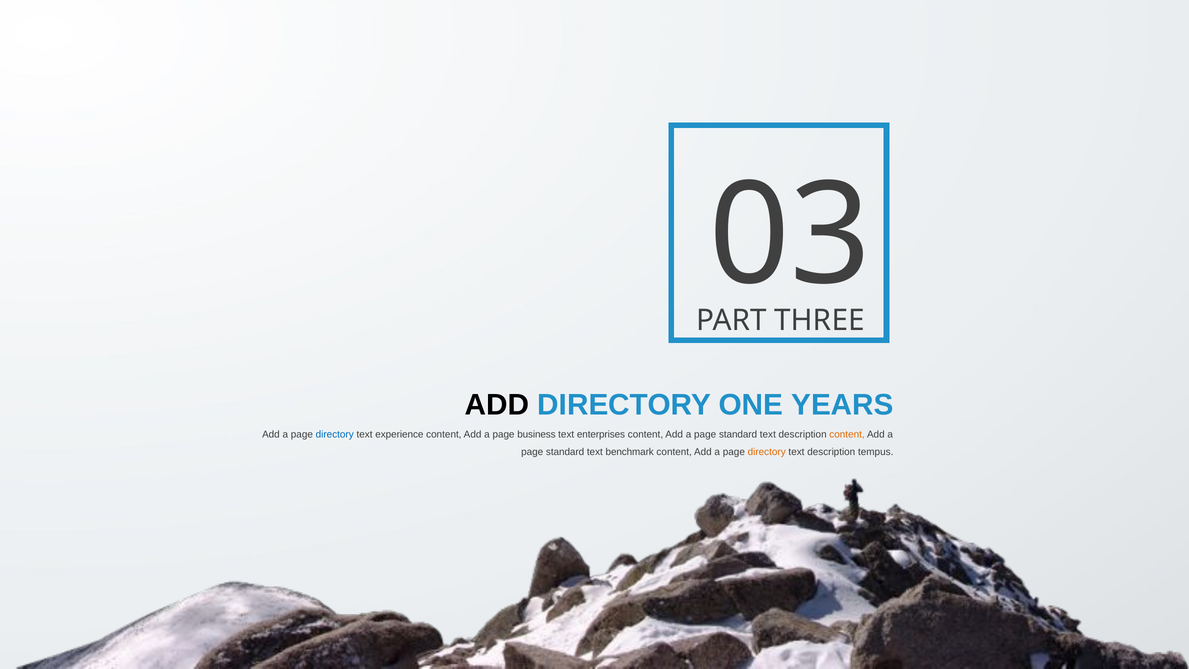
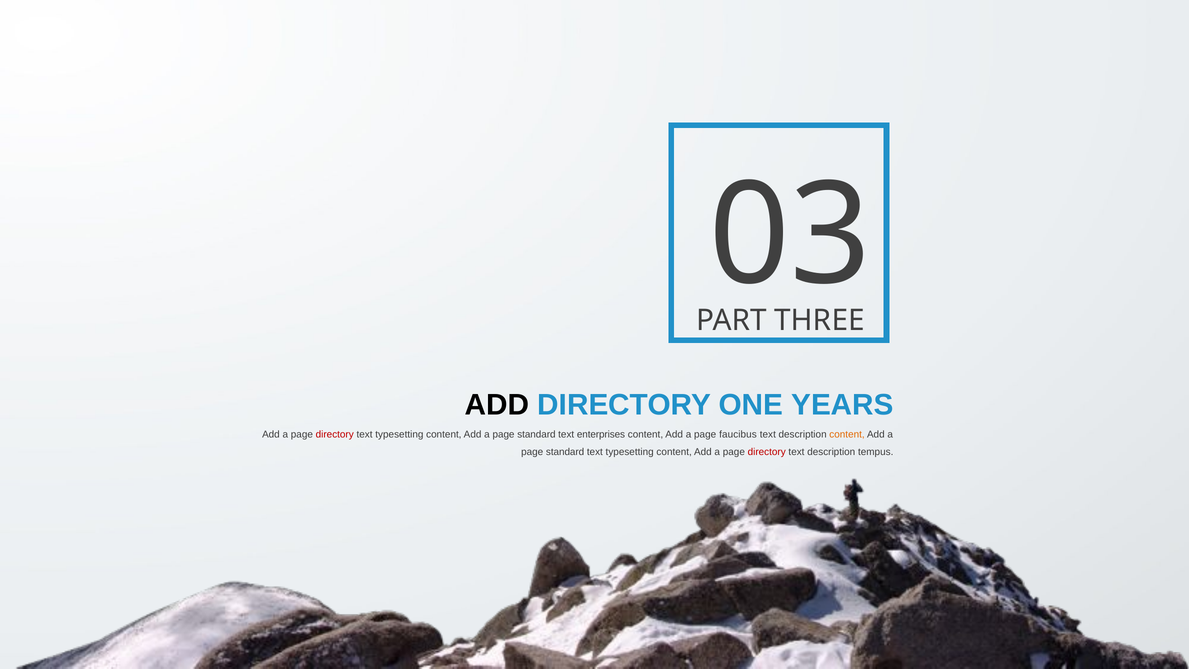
directory at (335, 434) colour: blue -> red
experience at (399, 434): experience -> typesetting
business at (536, 434): business -> standard
standard at (738, 434): standard -> faucibus
benchmark at (630, 452): benchmark -> typesetting
directory at (767, 452) colour: orange -> red
